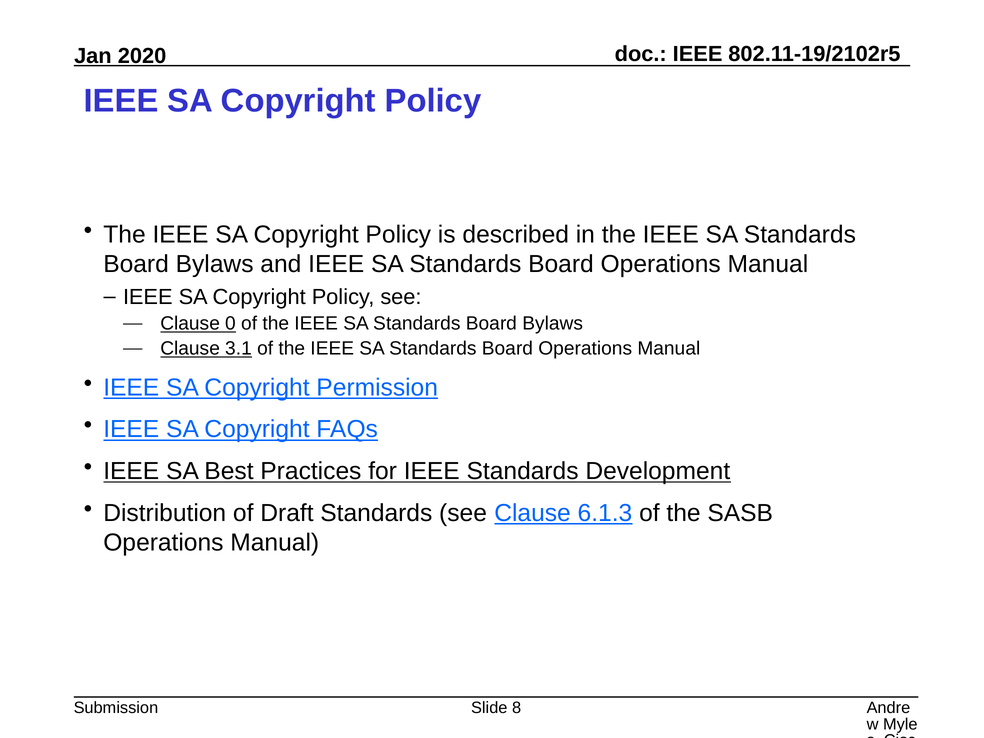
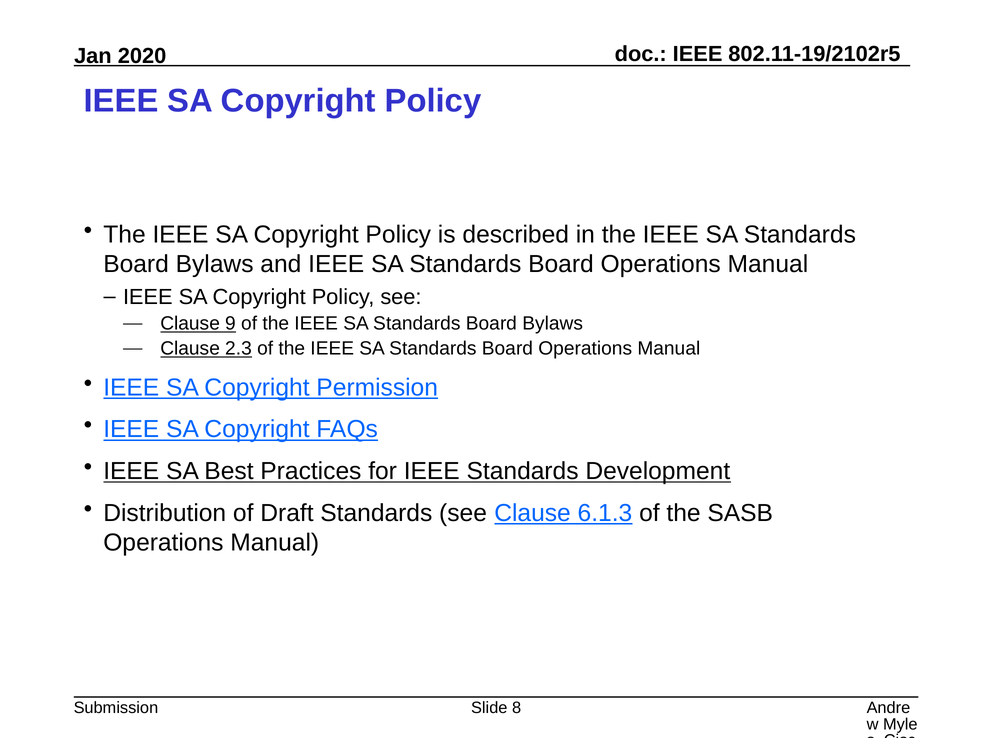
0: 0 -> 9
3.1: 3.1 -> 2.3
